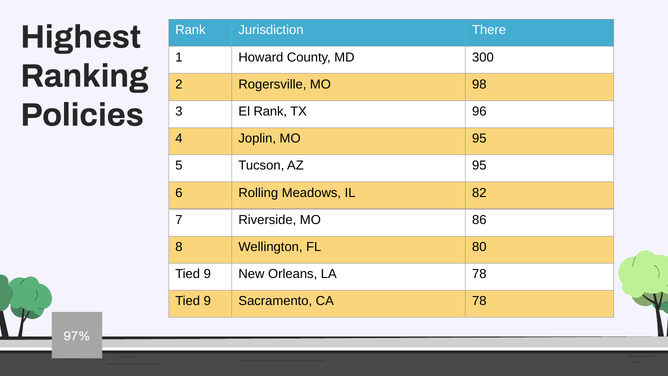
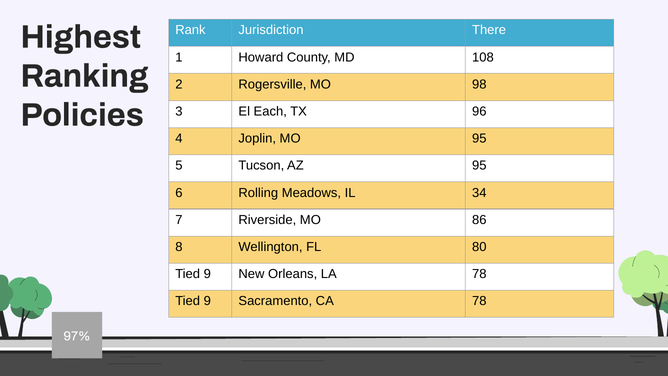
300: 300 -> 108
El Rank: Rank -> Each
82: 82 -> 34
